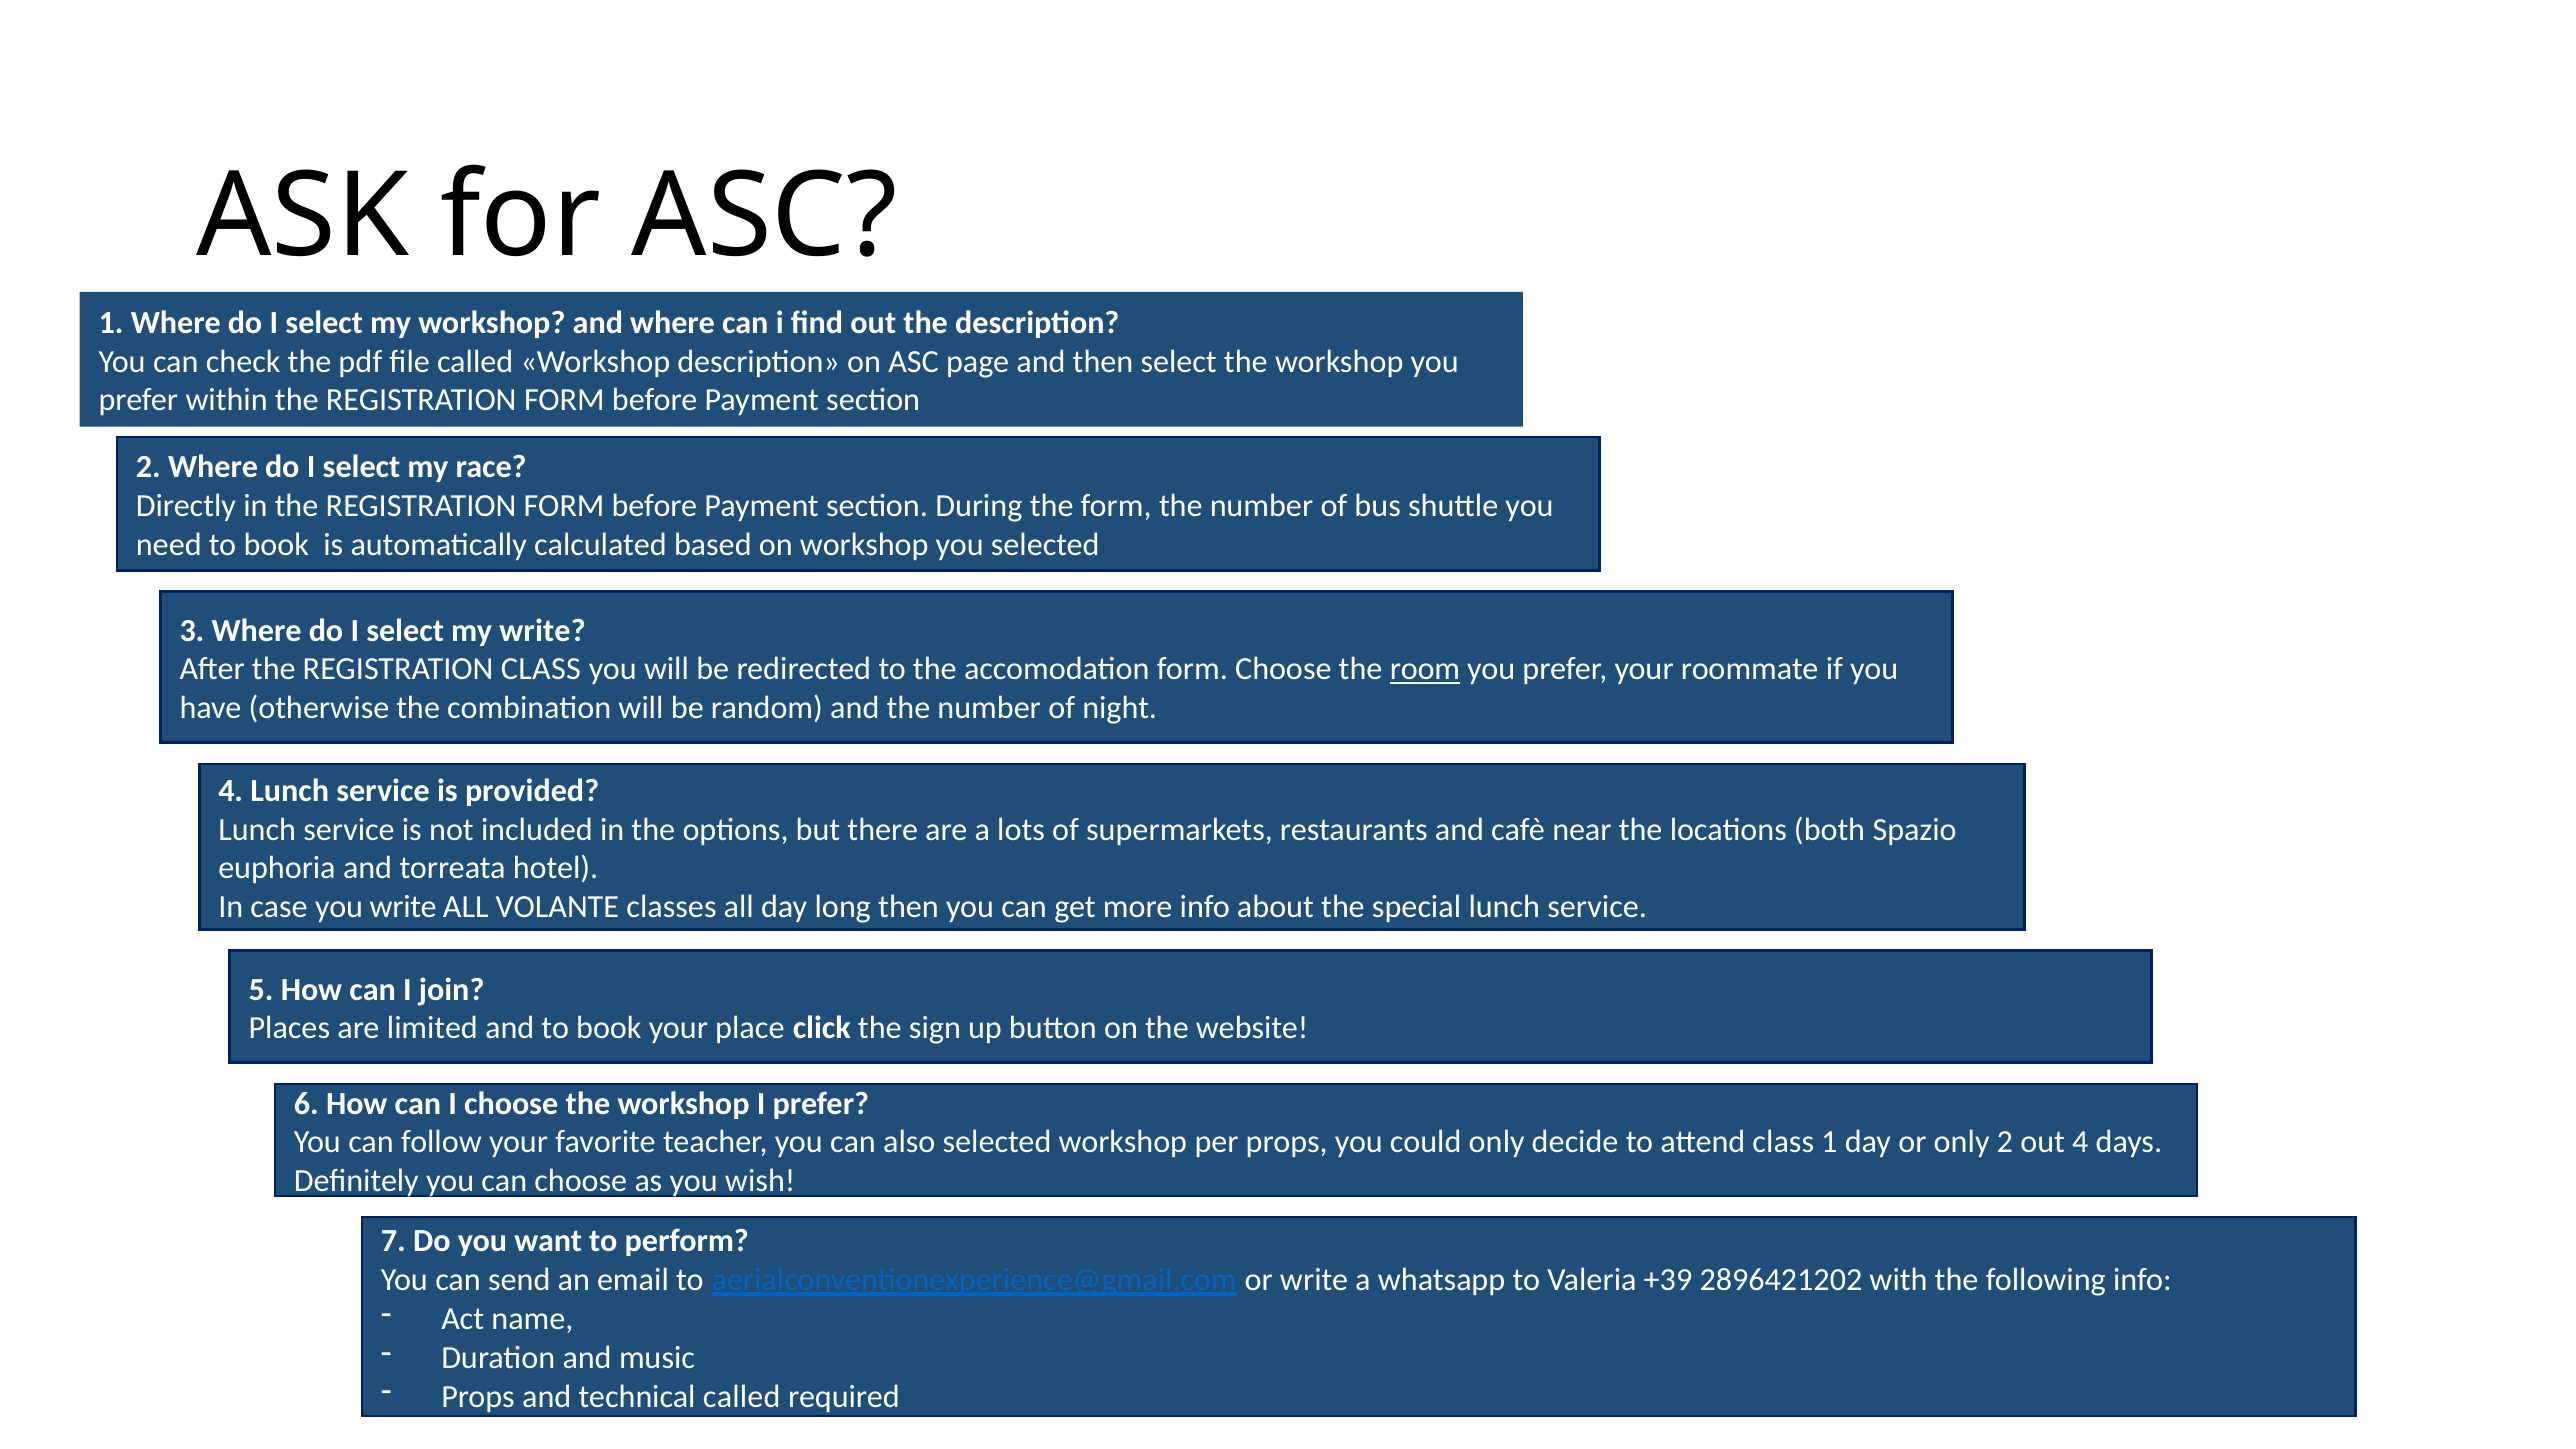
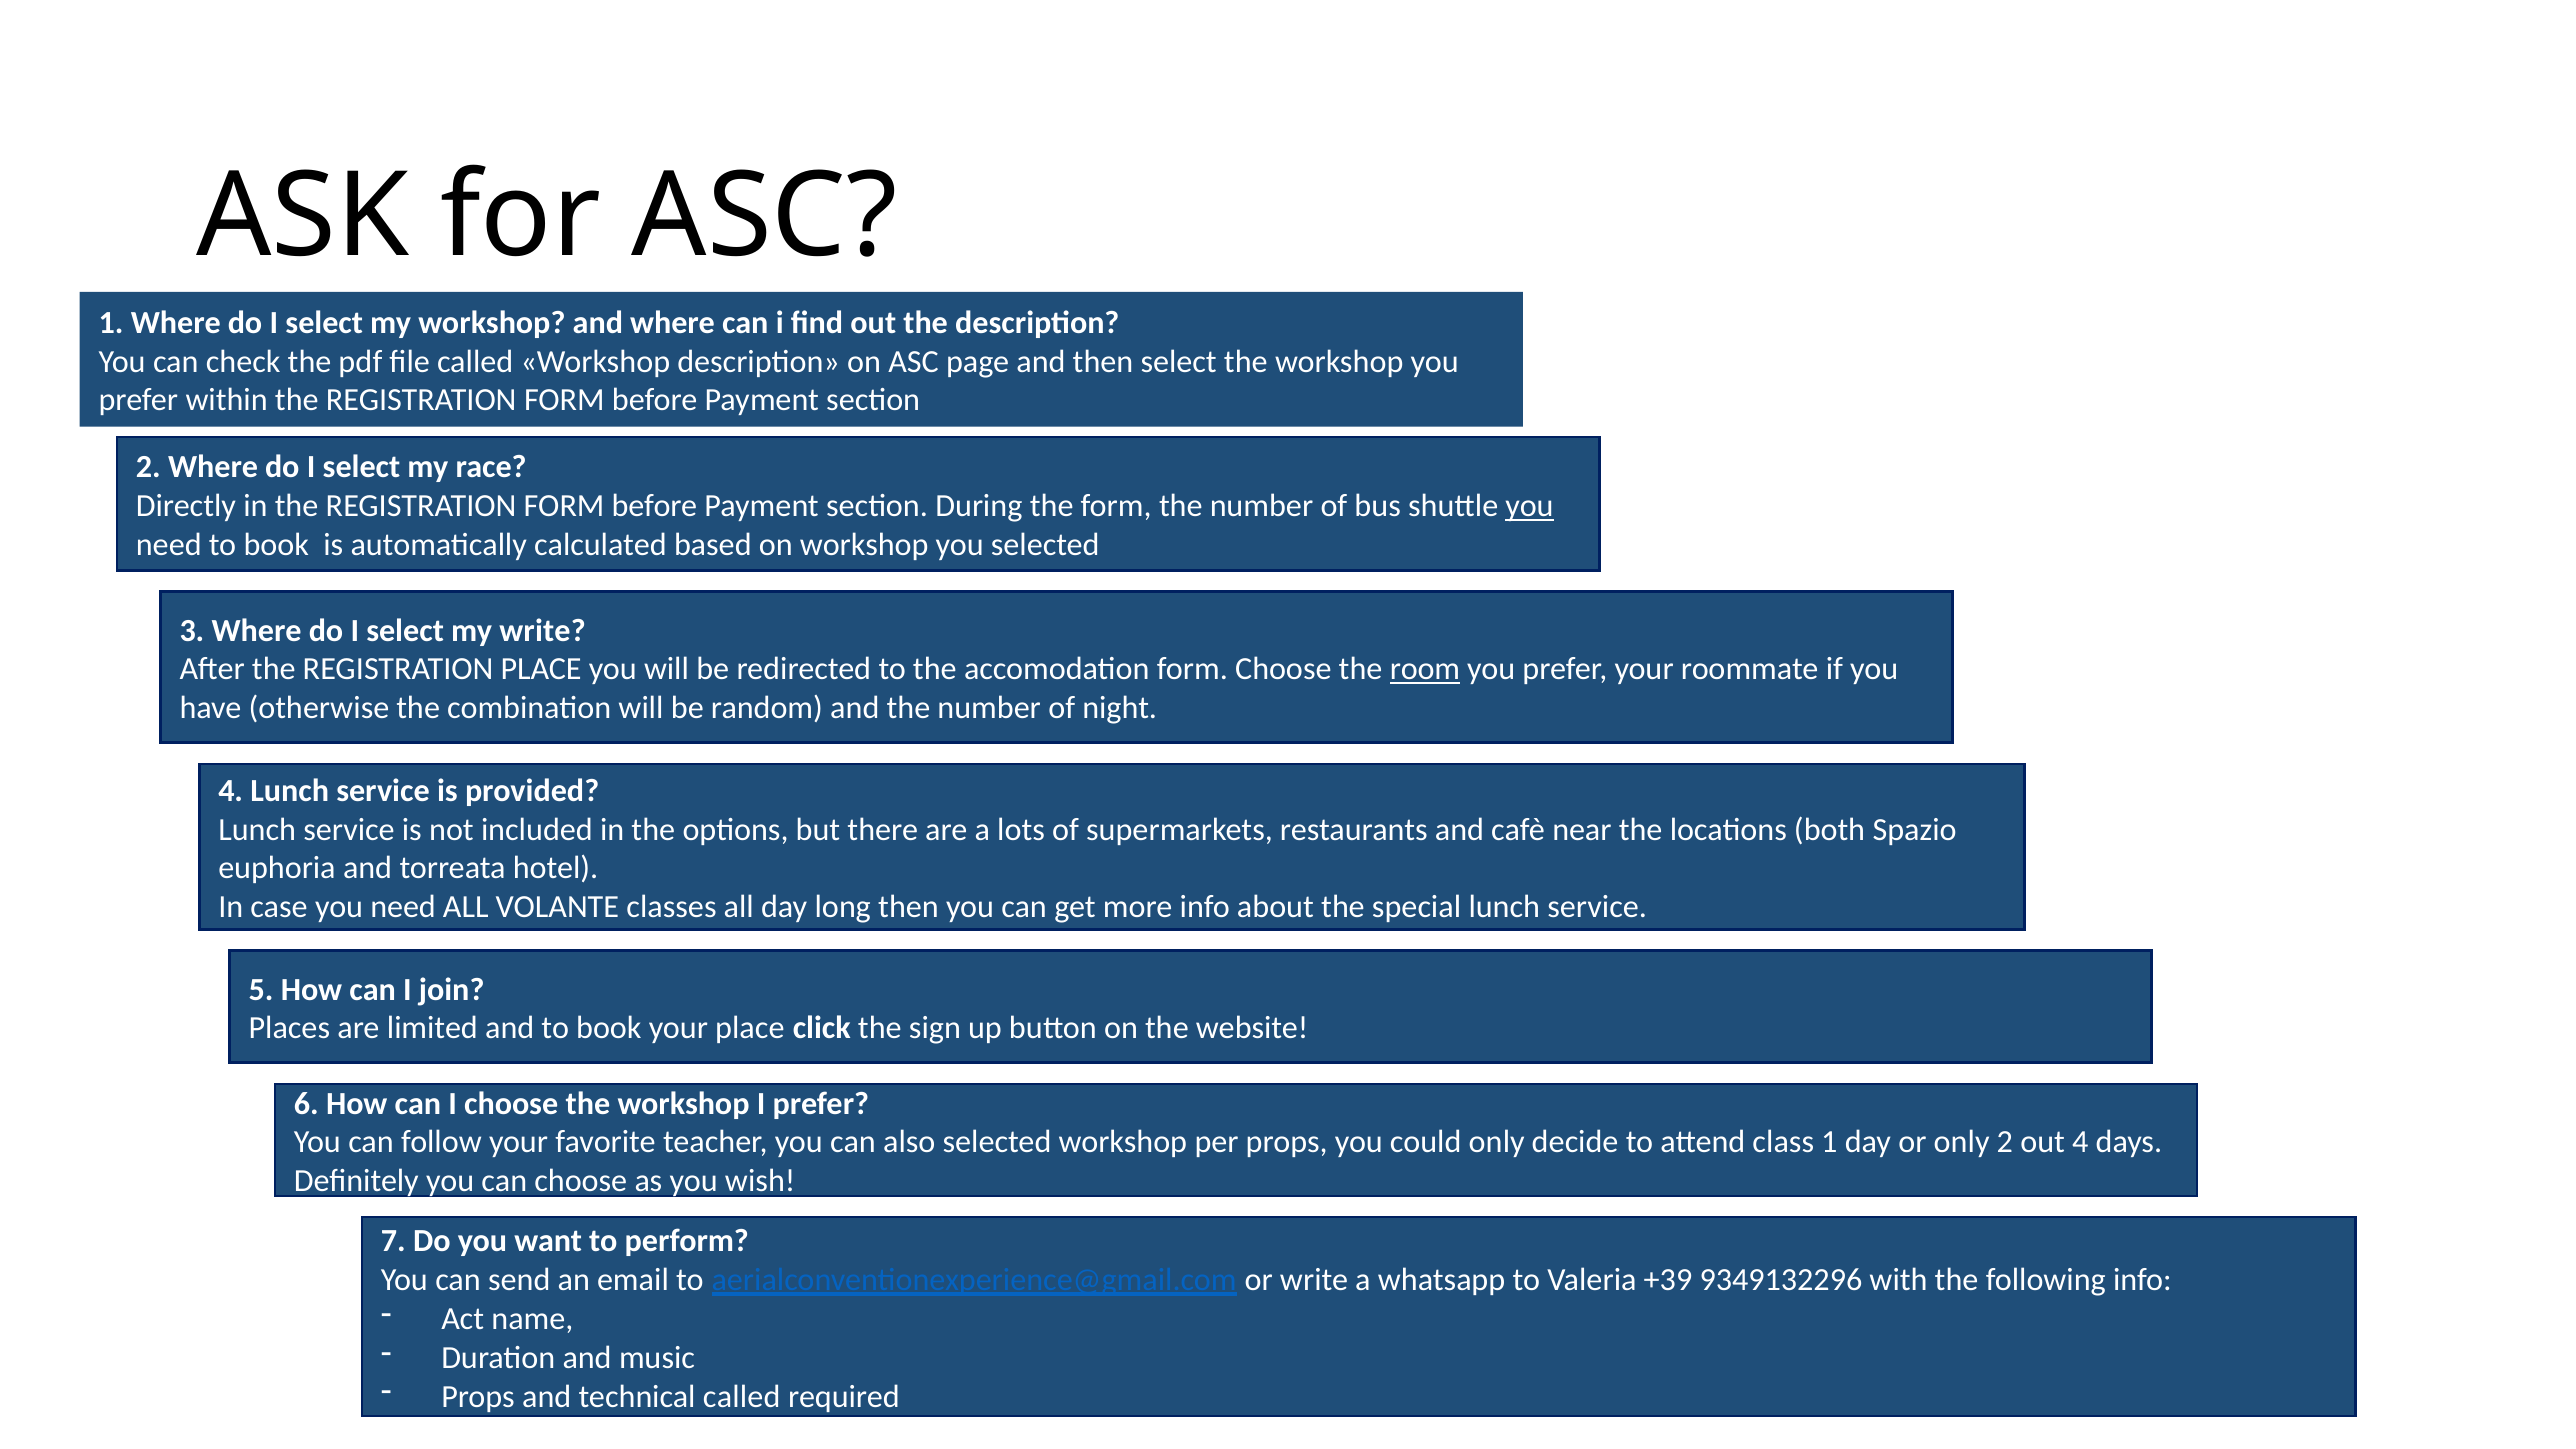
you at (1530, 506) underline: none -> present
REGISTRATION CLASS: CLASS -> PLACE
case you write: write -> need
2896421202: 2896421202 -> 9349132296
